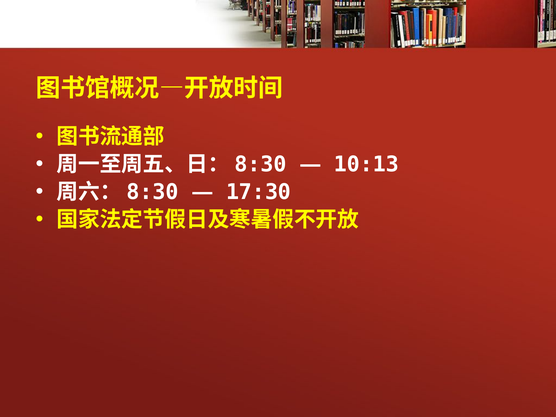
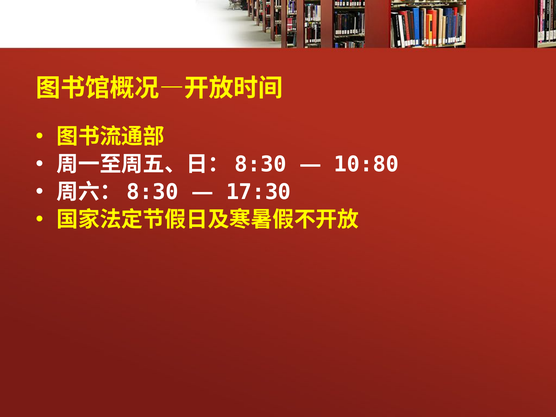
10:13: 10:13 -> 10:80
